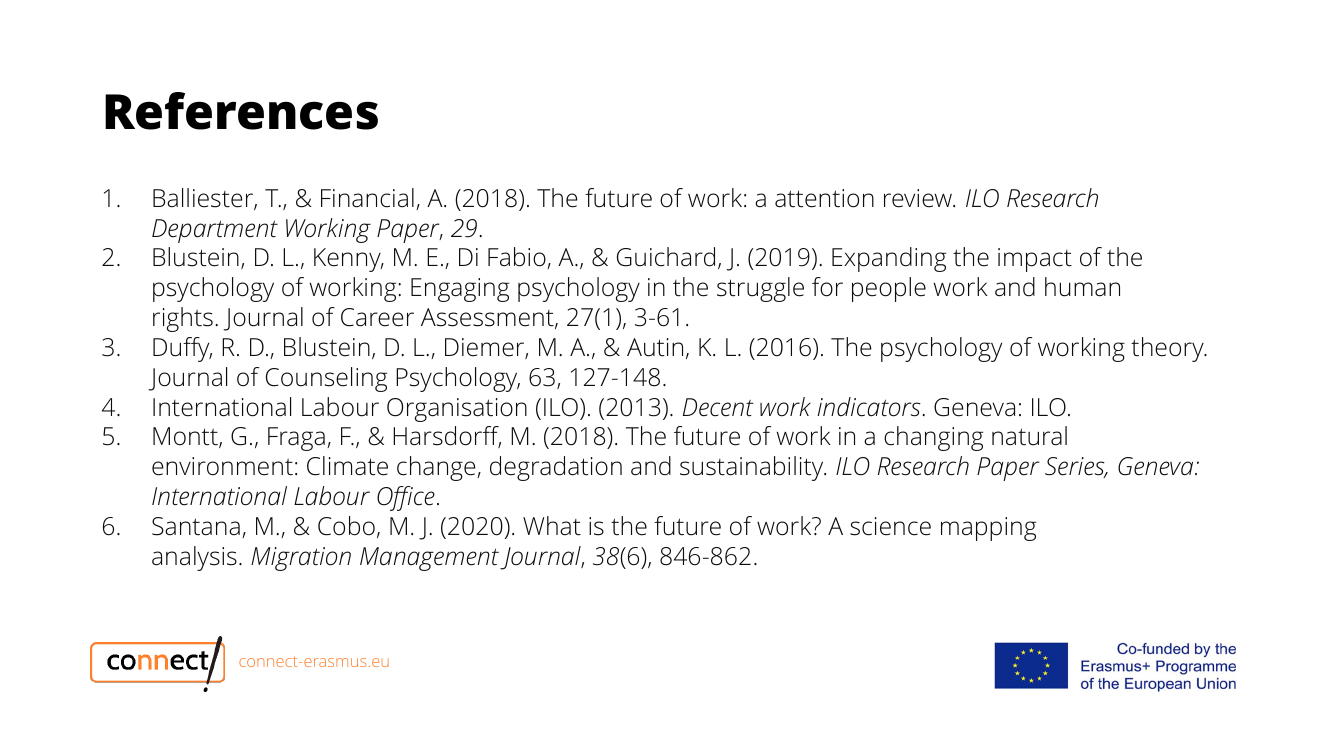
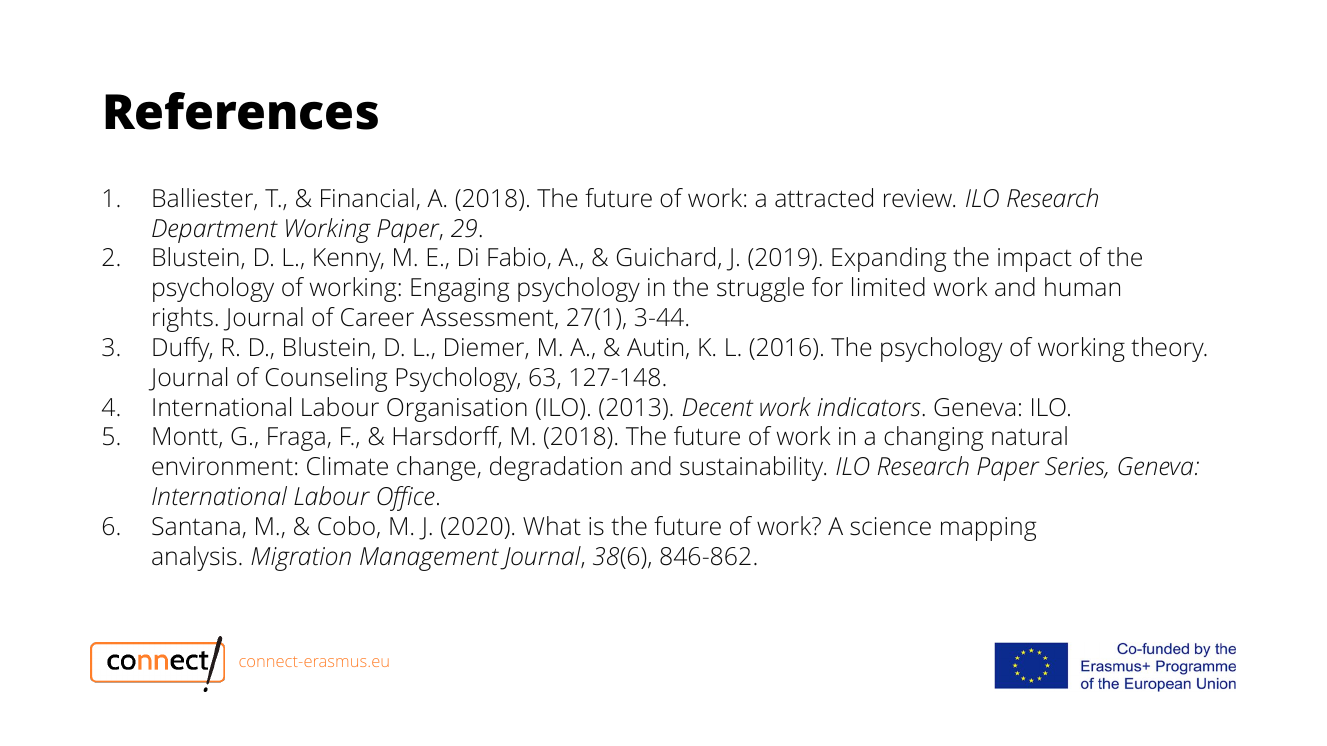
attention: attention -> attracted
people: people -> limited
3-61: 3-61 -> 3-44
